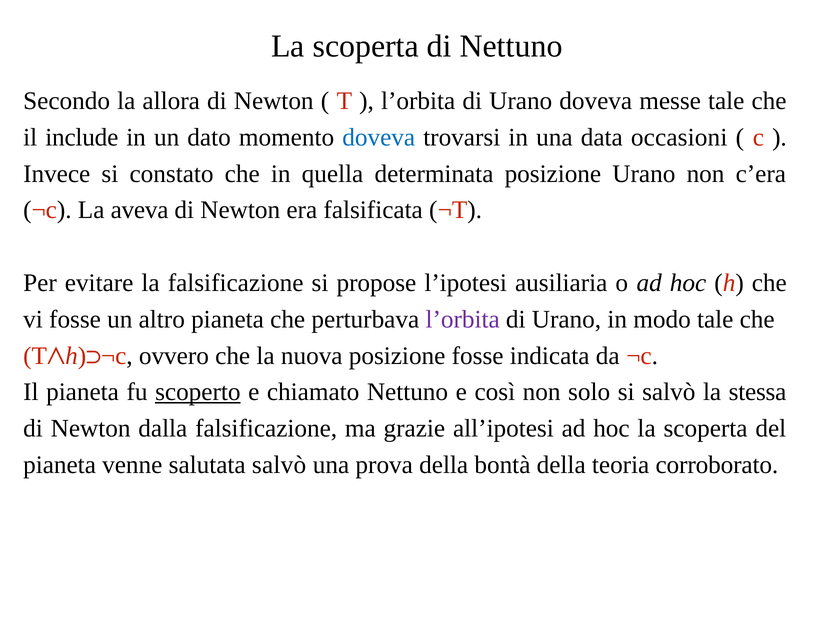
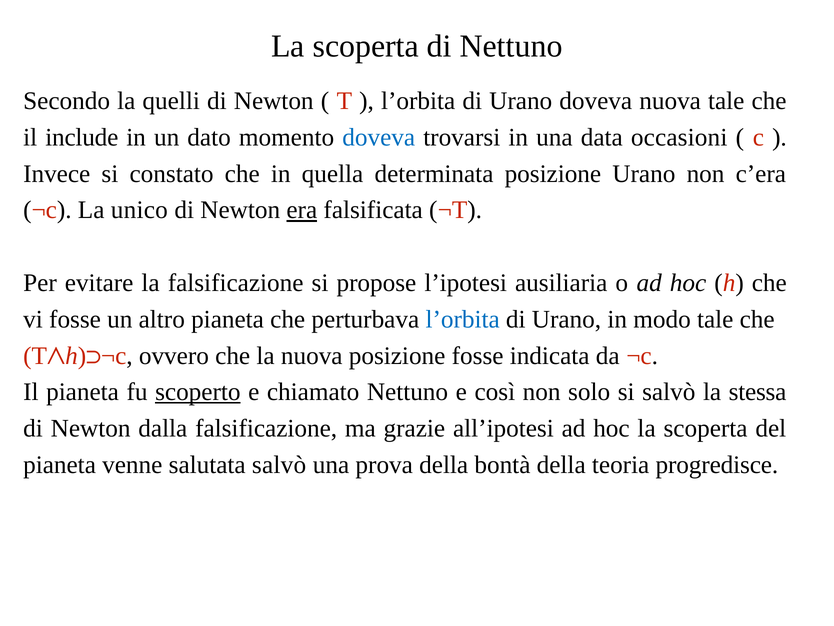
allora: allora -> quelli
doveva messe: messe -> nuova
aveva: aveva -> unico
era underline: none -> present
l’orbita at (463, 319) colour: purple -> blue
corroborato: corroborato -> progredisce
